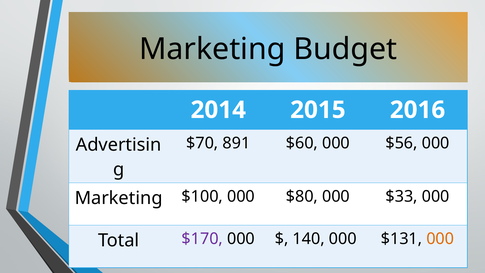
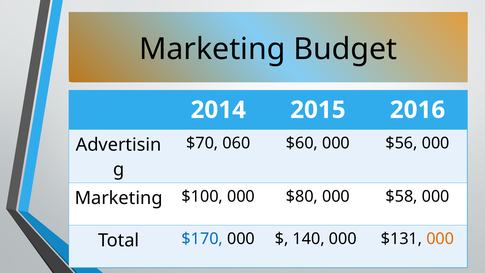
891: 891 -> 060
$33: $33 -> $58
$170 colour: purple -> blue
